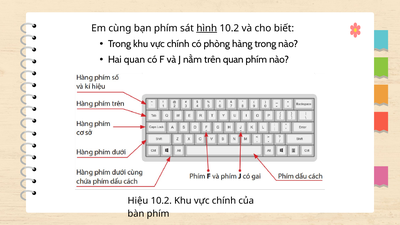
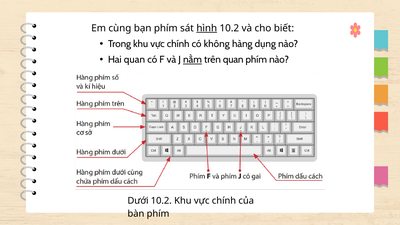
phòng: phòng -> không
hàng trong: trong -> dụng
nằm underline: none -> present
Hiệu: Hiệu -> Dưới
